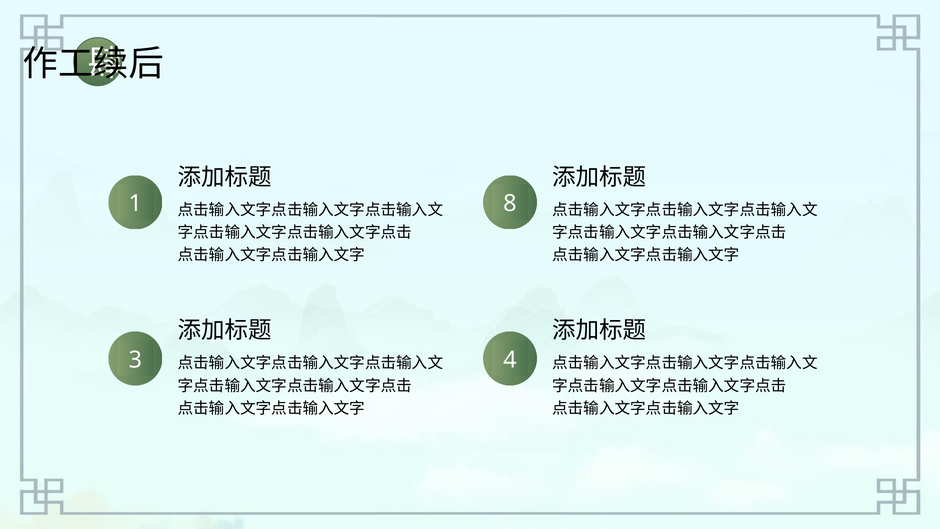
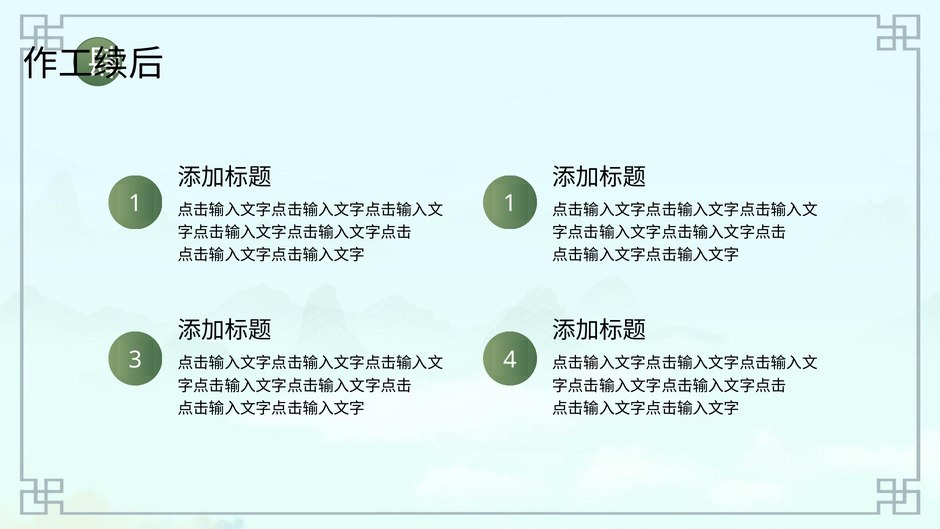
1 8: 8 -> 1
